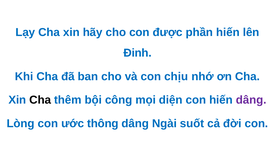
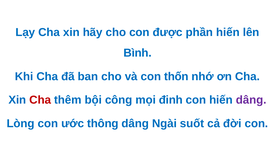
Đinh: Đinh -> Bình
chịu: chịu -> thốn
Cha at (40, 100) colour: black -> red
diện: diện -> đinh
